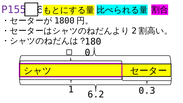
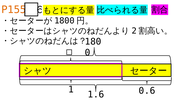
P155 colour: purple -> orange
0.3: 0.3 -> 0.6
6.2: 6.2 -> 1.6
